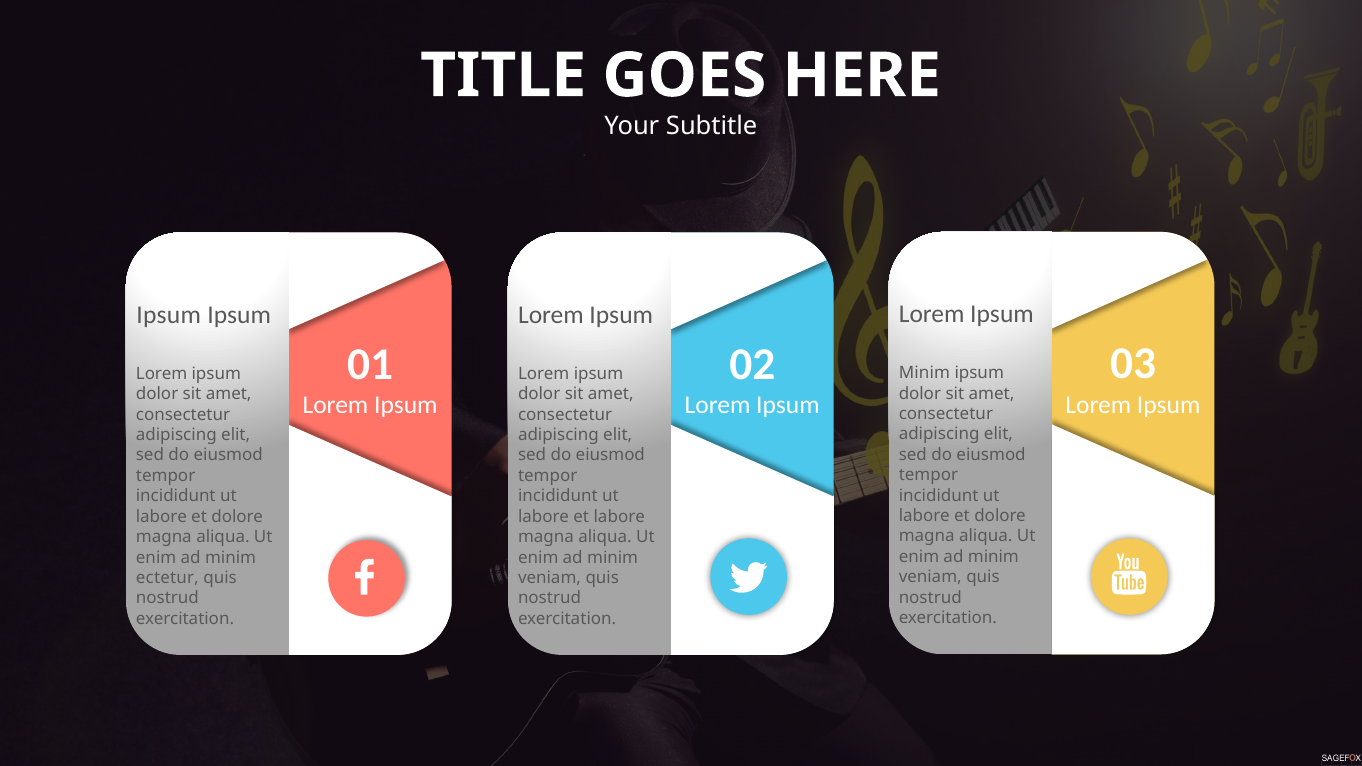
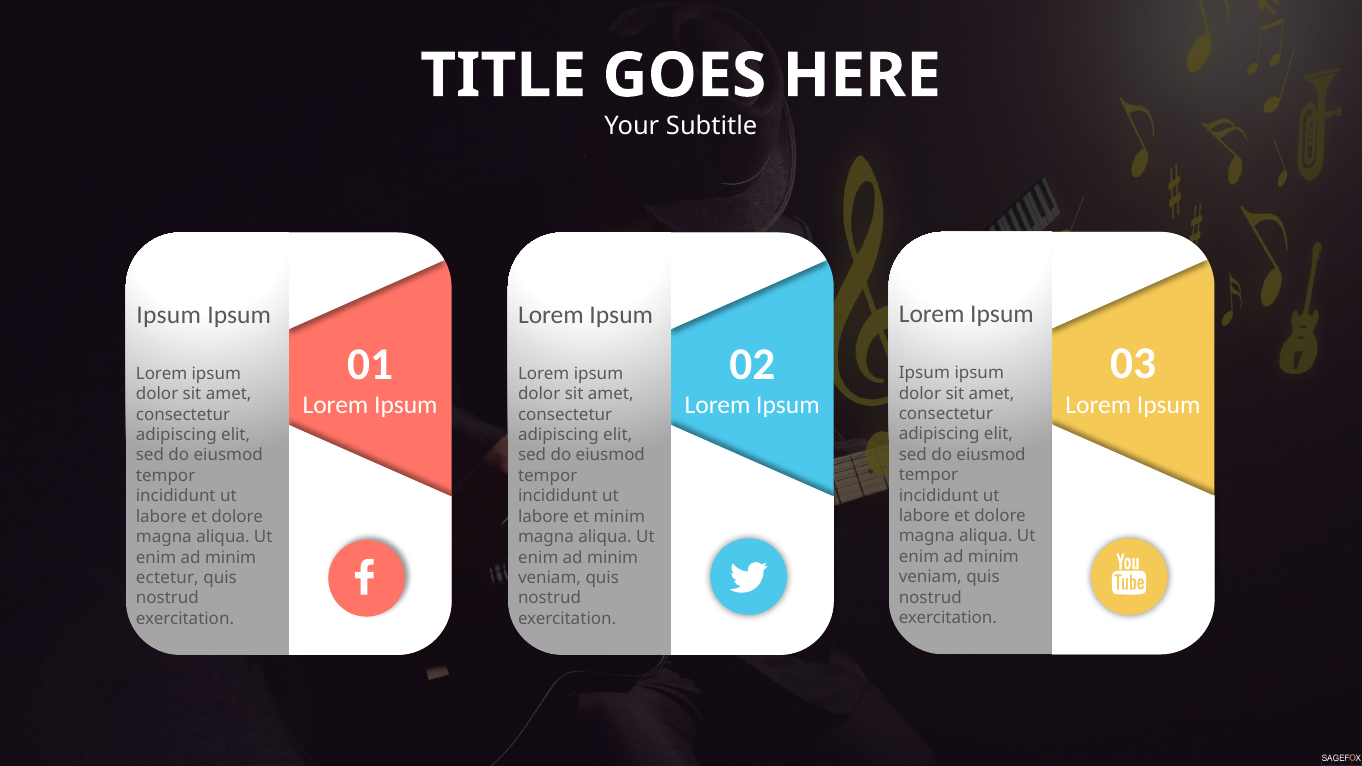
Minim at (924, 373): Minim -> Ipsum
et labore: labore -> minim
